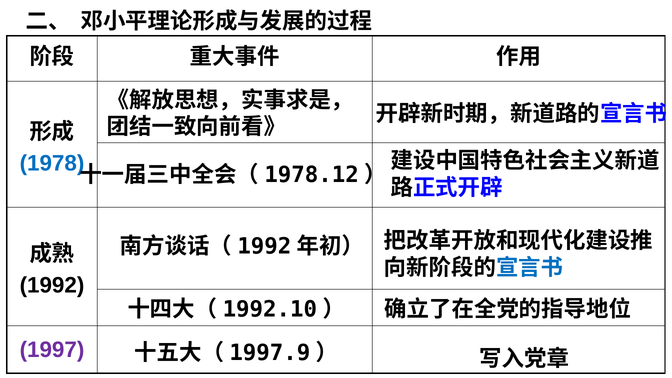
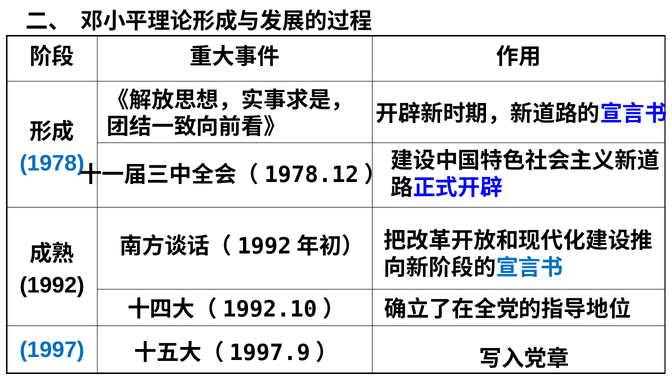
1997 colour: purple -> blue
